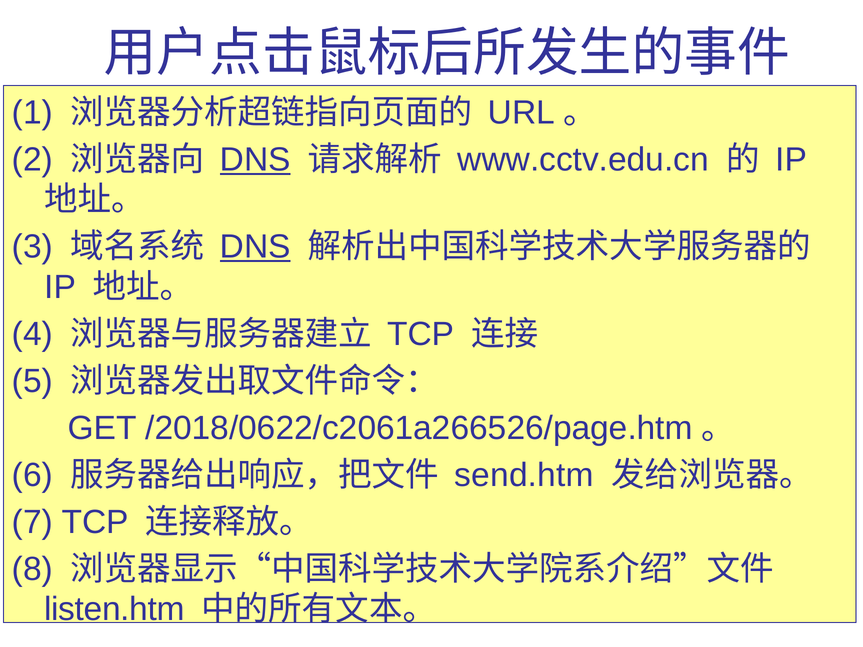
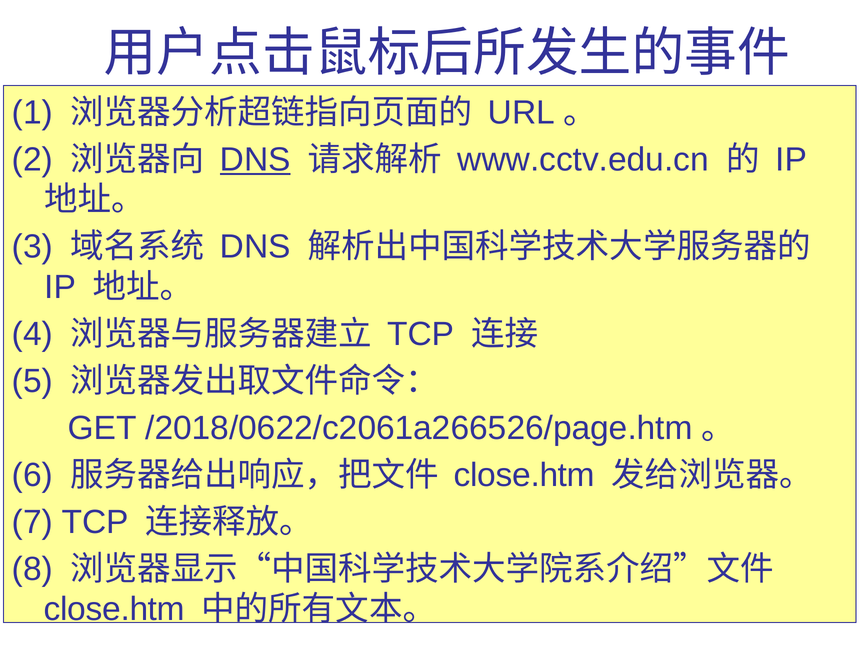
DNS at (255, 247) underline: present -> none
send.htm at (524, 475): send.htm -> close.htm
listen.htm at (114, 610): listen.htm -> close.htm
